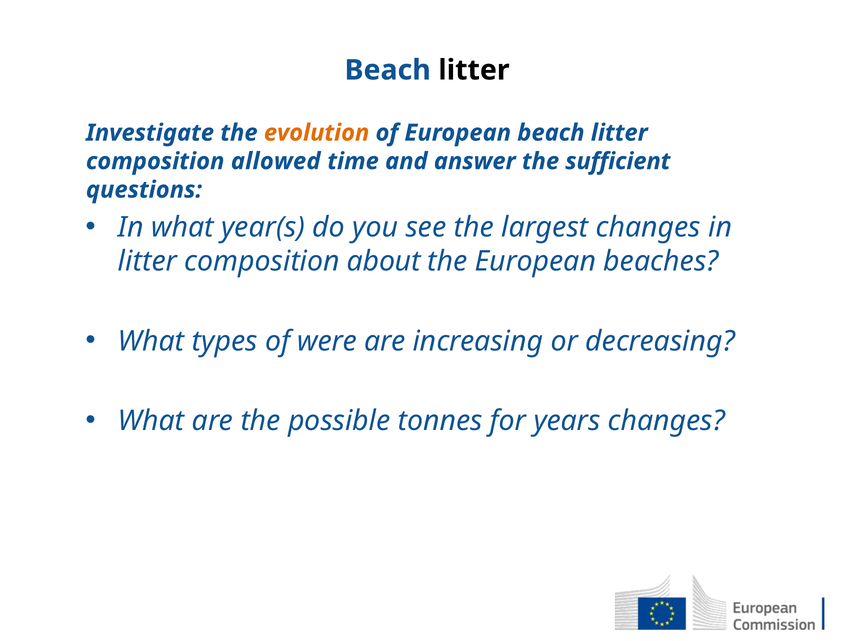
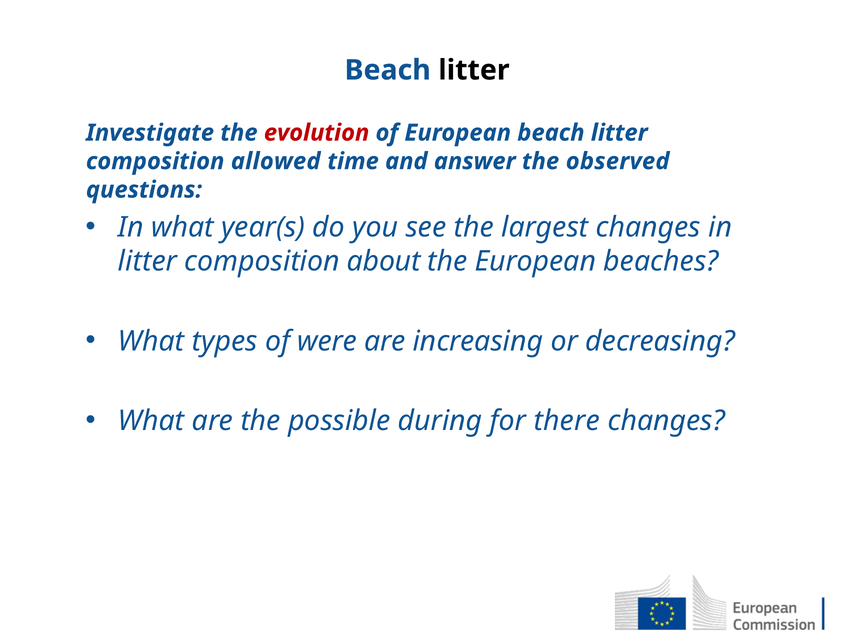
evolution colour: orange -> red
sufficient: sufficient -> observed
tonnes: tonnes -> during
years: years -> there
